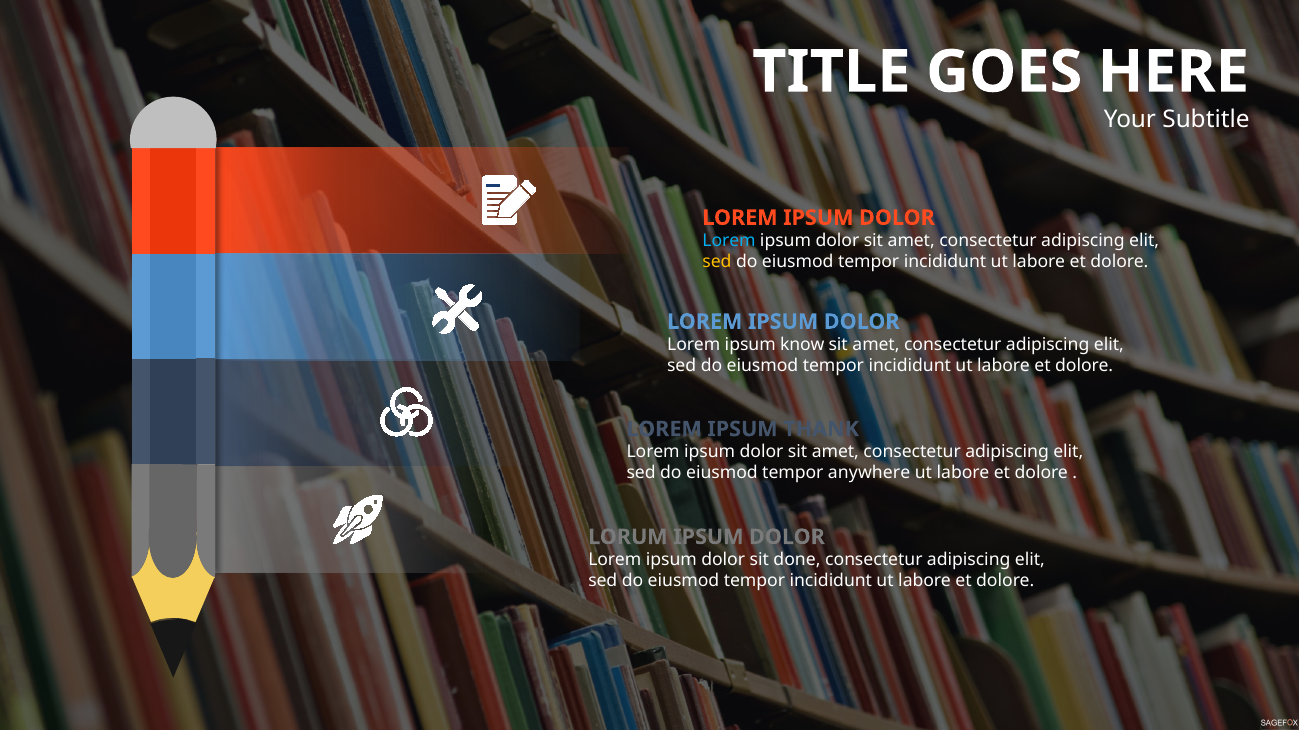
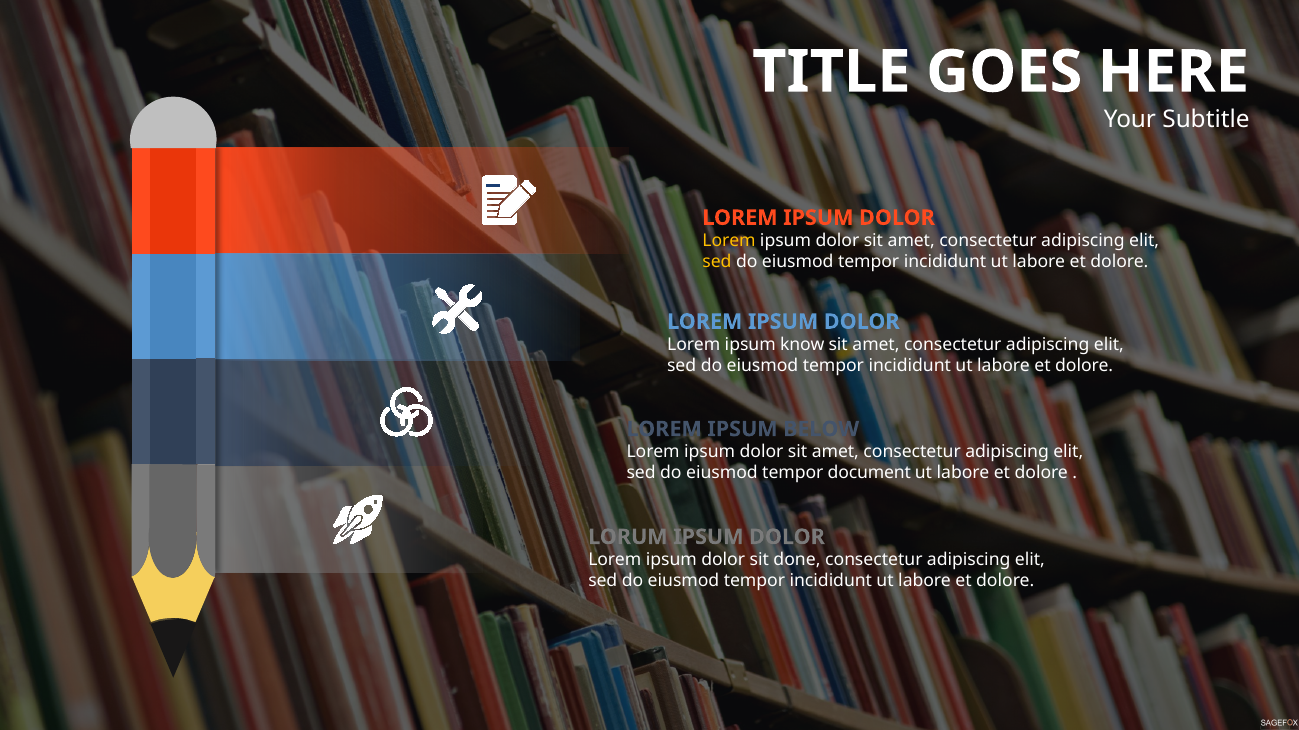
Lorem at (729, 241) colour: light blue -> yellow
THANK: THANK -> BELOW
anywhere: anywhere -> document
